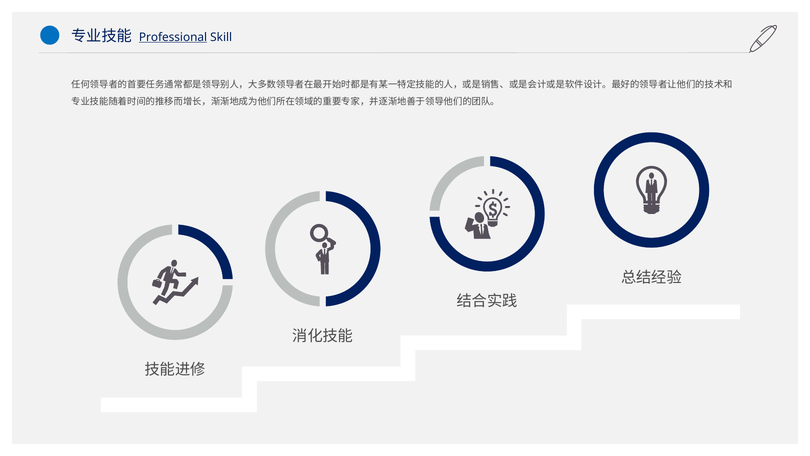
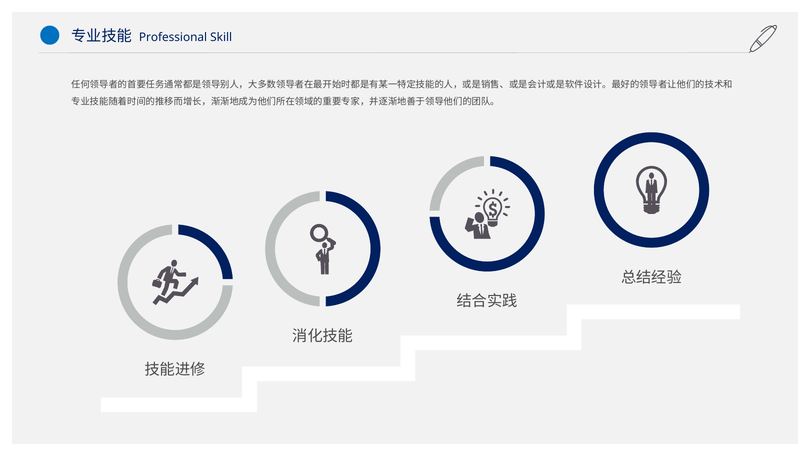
Professional underline: present -> none
